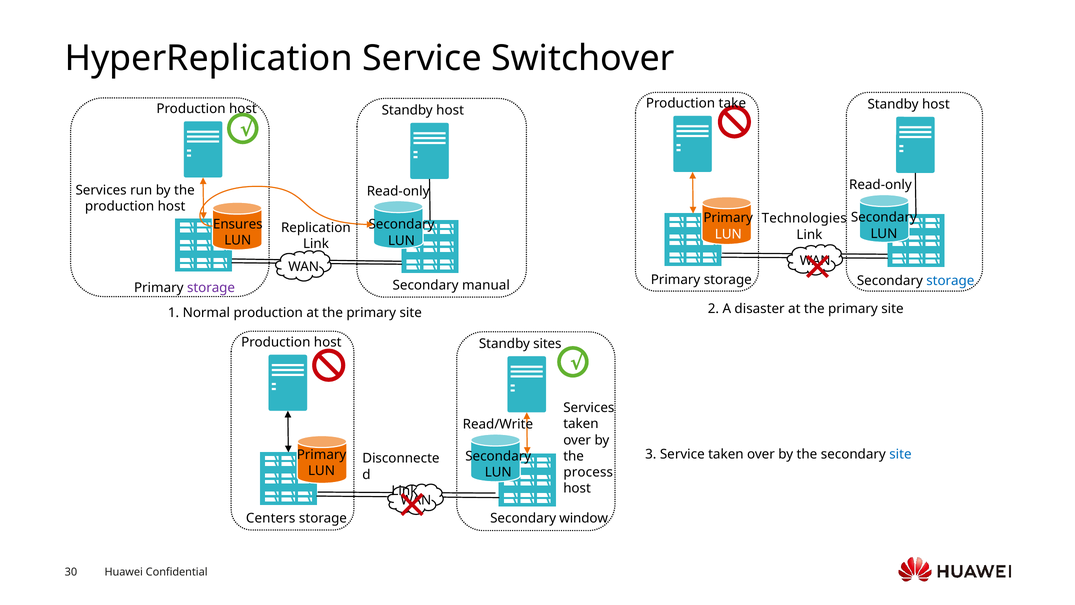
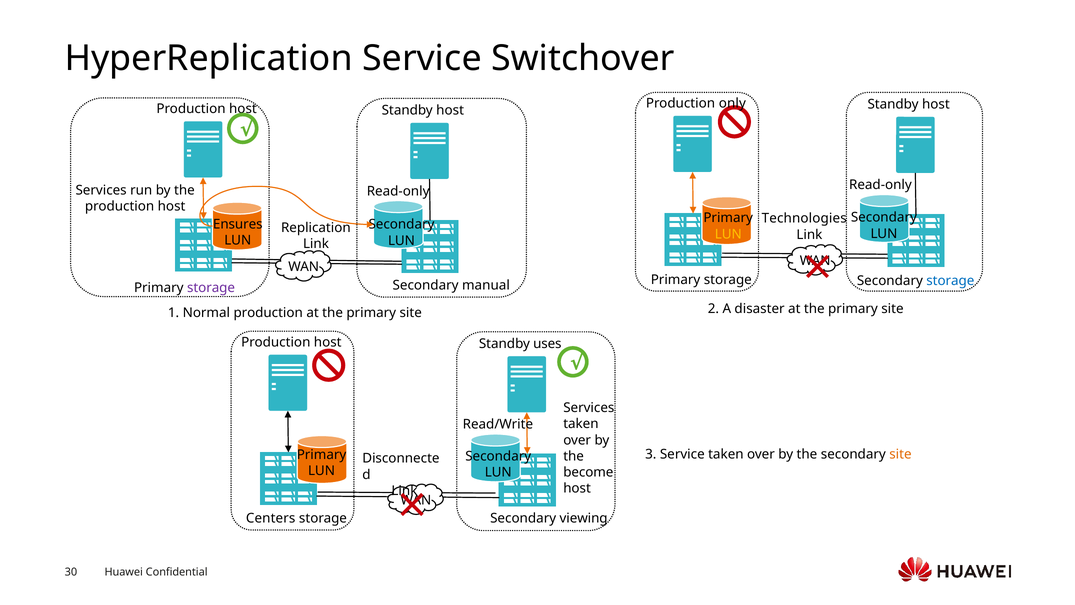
take: take -> only
LUN at (728, 234) colour: white -> yellow
sites: sites -> uses
site at (900, 454) colour: blue -> orange
process: process -> become
window: window -> viewing
